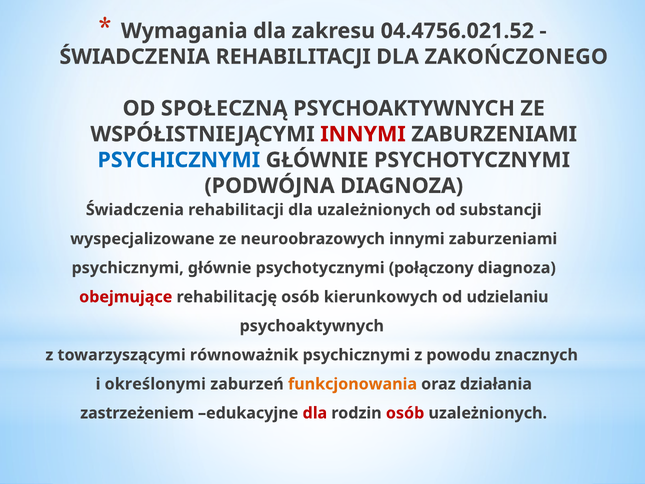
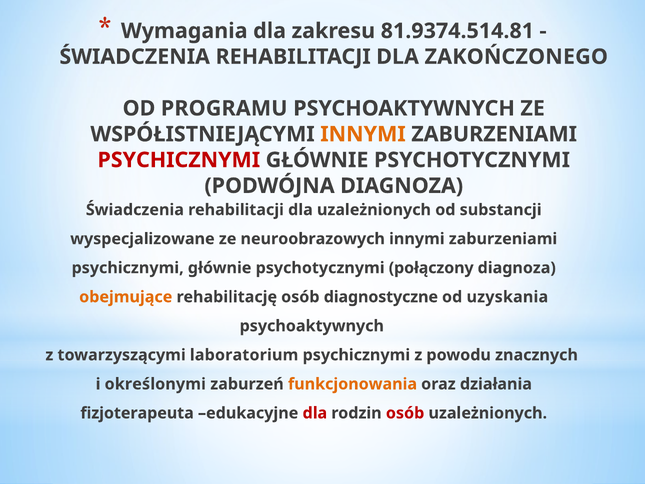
04.4756.021.52: 04.4756.021.52 -> 81.9374.514.81
SPOŁECZNĄ: SPOŁECZNĄ -> PROGRAMU
INNYMI at (363, 134) colour: red -> orange
PSYCHICZNYMI at (179, 160) colour: blue -> red
obejmujące colour: red -> orange
kierunkowych: kierunkowych -> diagnostyczne
udzielaniu: udzielaniu -> uzyskania
równoważnik: równoważnik -> laboratorium
zastrzeżeniem: zastrzeżeniem -> fizjoterapeuta
